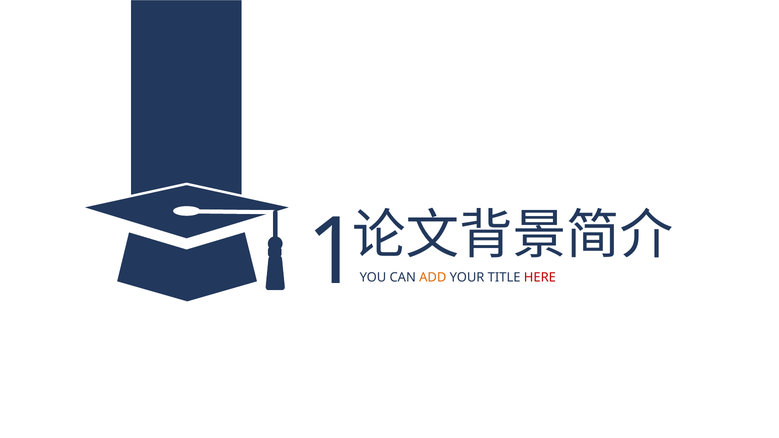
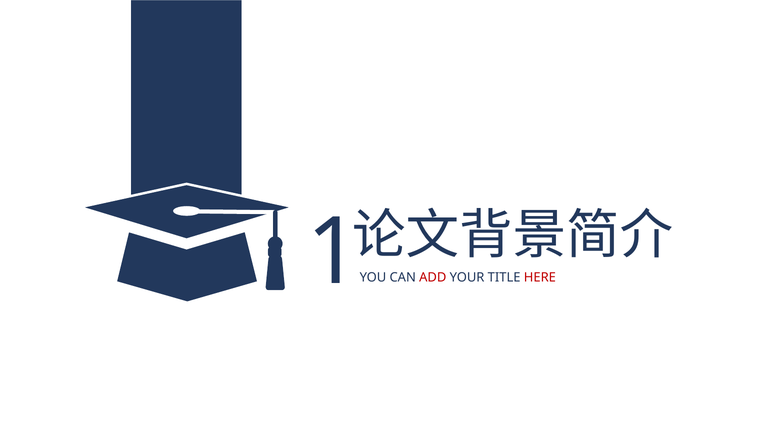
ADD colour: orange -> red
